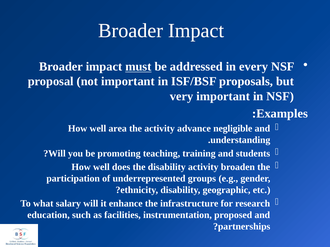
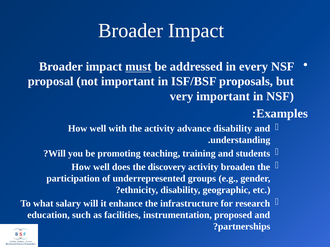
area: area -> with
advance negligible: negligible -> disability
the disability: disability -> discovery
